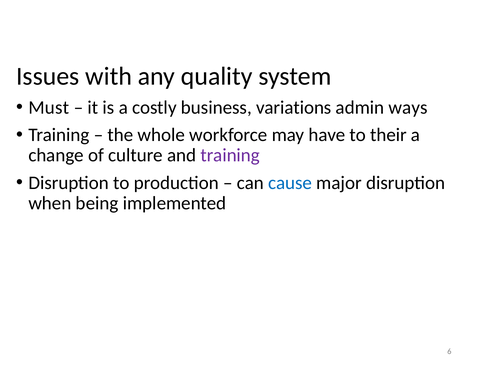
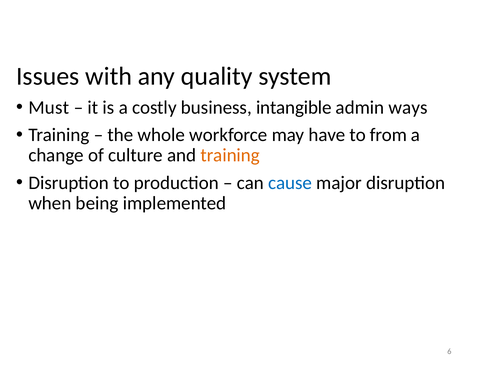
variations: variations -> intangible
their: their -> from
training at (230, 155) colour: purple -> orange
